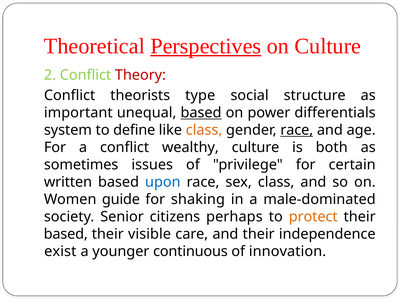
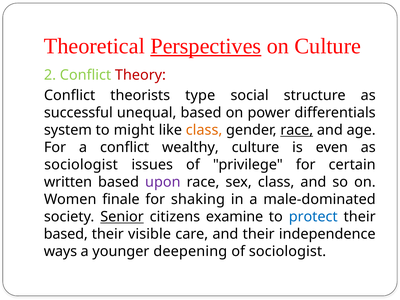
important: important -> successful
based at (201, 113) underline: present -> none
define: define -> might
both: both -> even
sometimes at (81, 165): sometimes -> sociologist
upon colour: blue -> purple
guide: guide -> finale
Senior underline: none -> present
perhaps: perhaps -> examine
protect colour: orange -> blue
exist: exist -> ways
continuous: continuous -> deepening
of innovation: innovation -> sociologist
